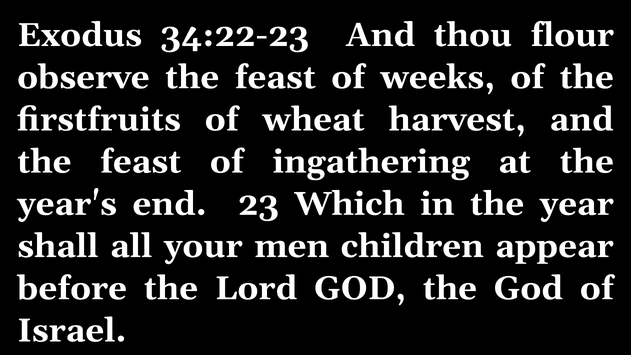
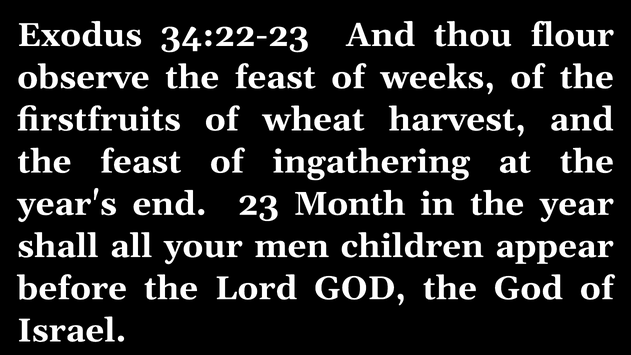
Which: Which -> Month
